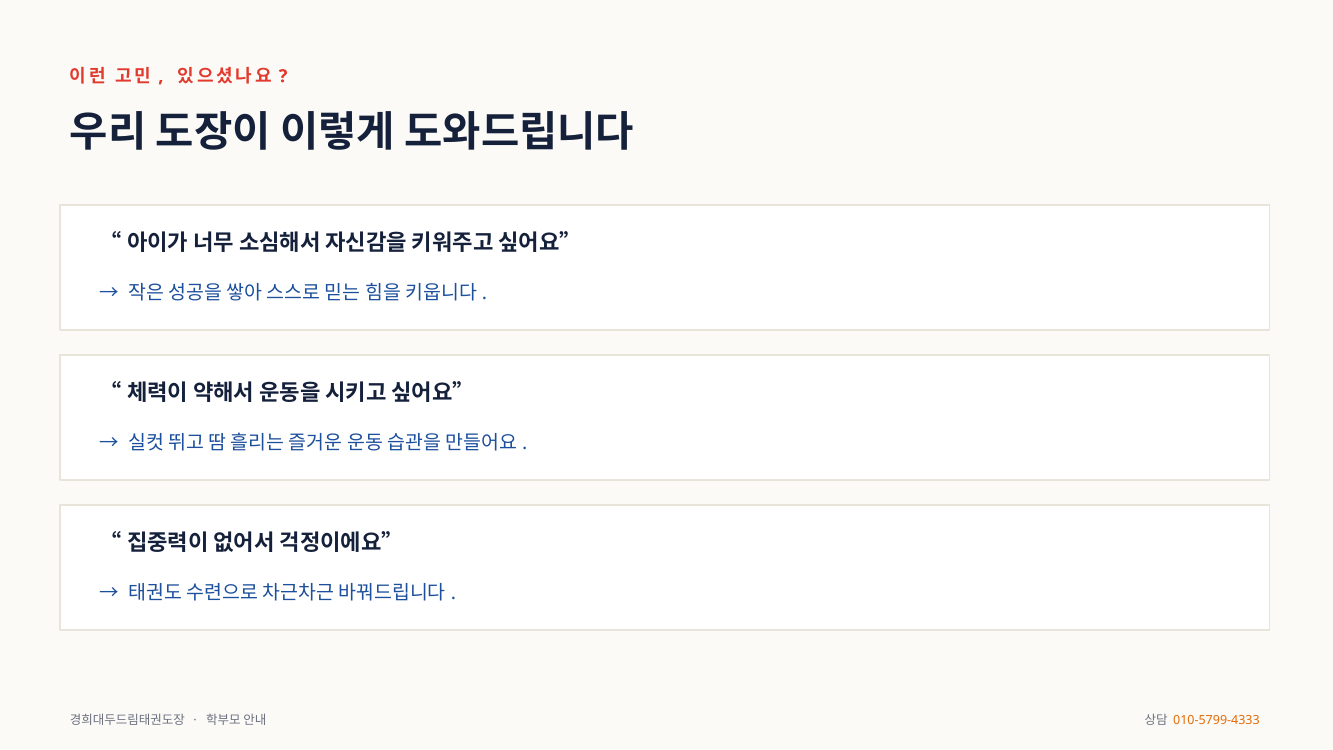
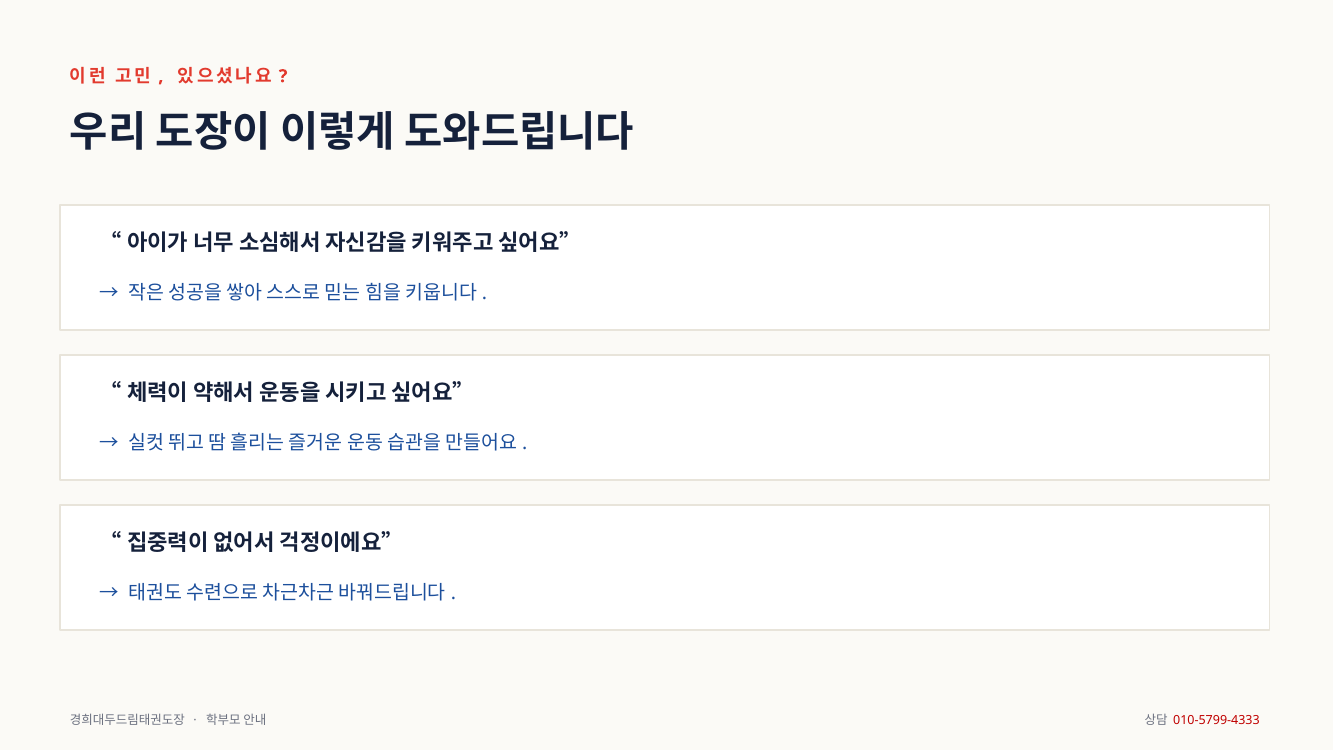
010-5799-4333 colour: orange -> red
